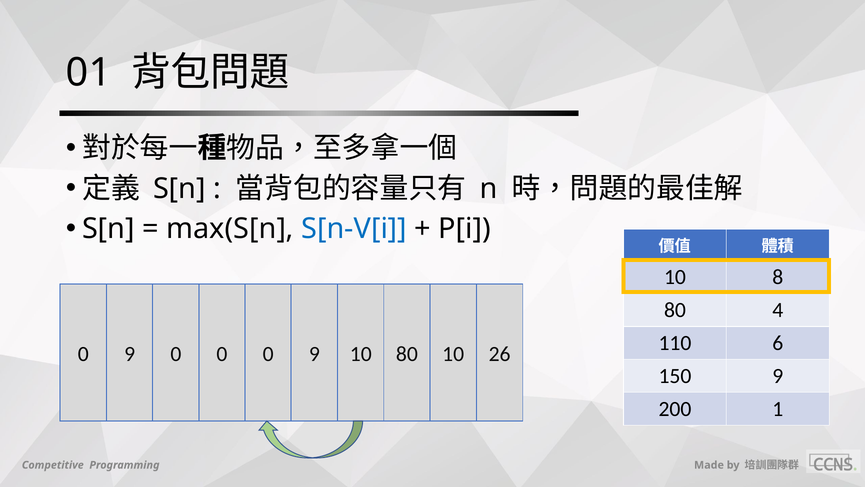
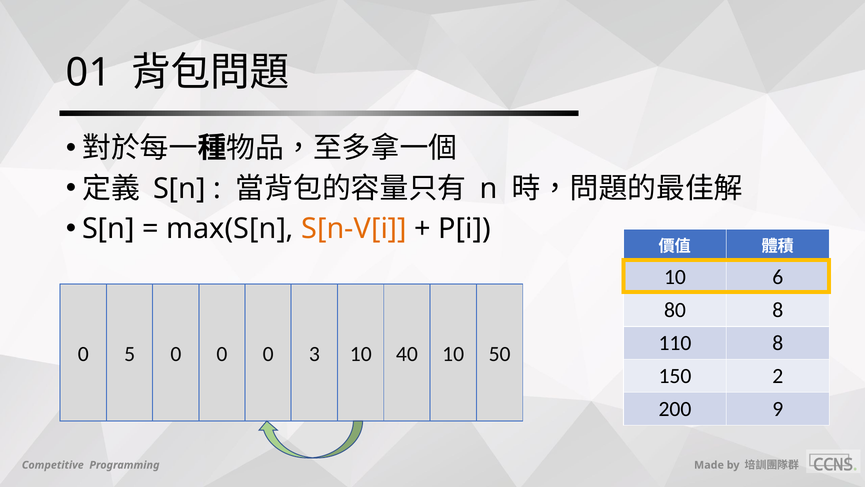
S[n-V[i colour: blue -> orange
8: 8 -> 6
80 4: 4 -> 8
110 6: 6 -> 8
9 at (130, 354): 9 -> 5
0 0 9: 9 -> 3
10 80: 80 -> 40
26: 26 -> 50
150 9: 9 -> 2
1: 1 -> 9
